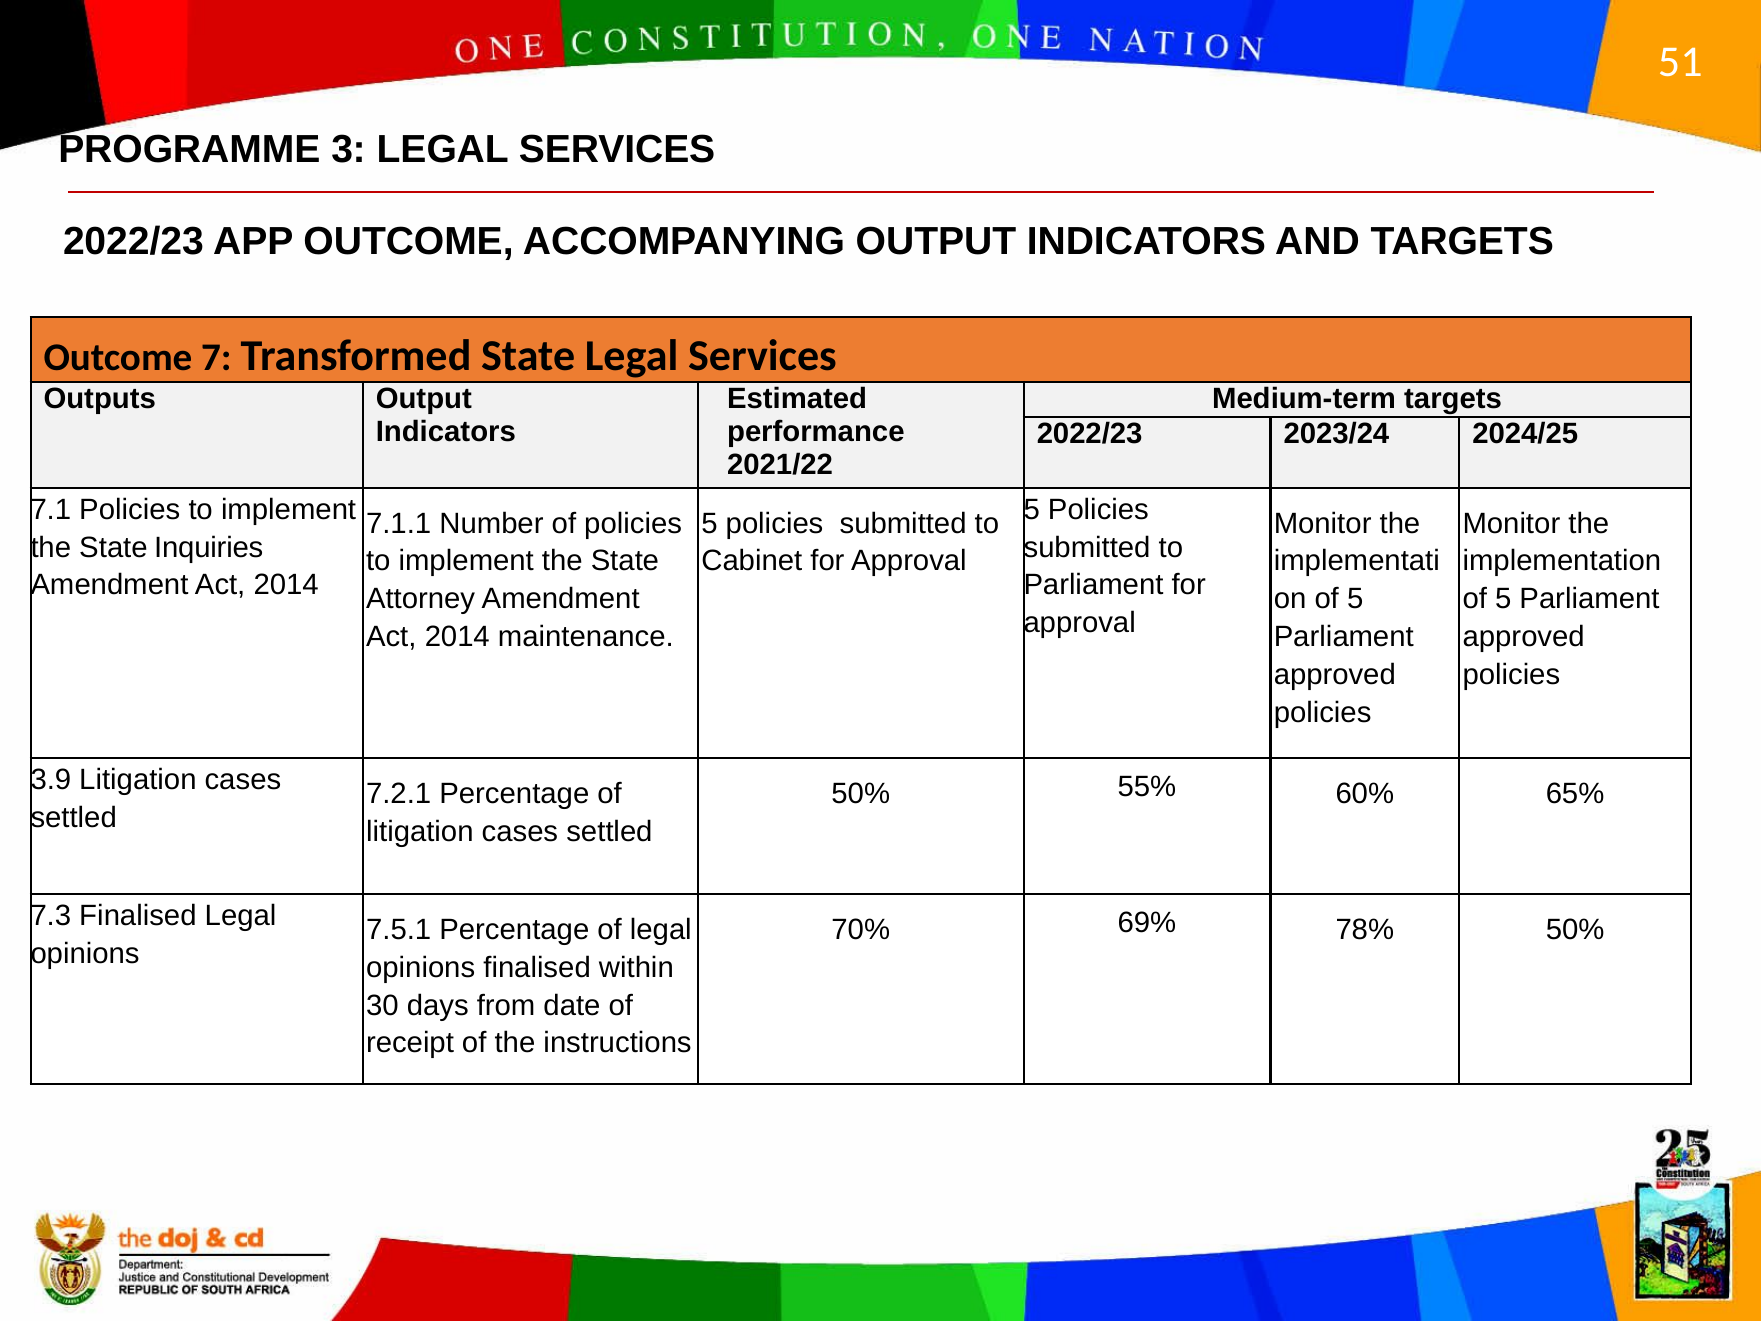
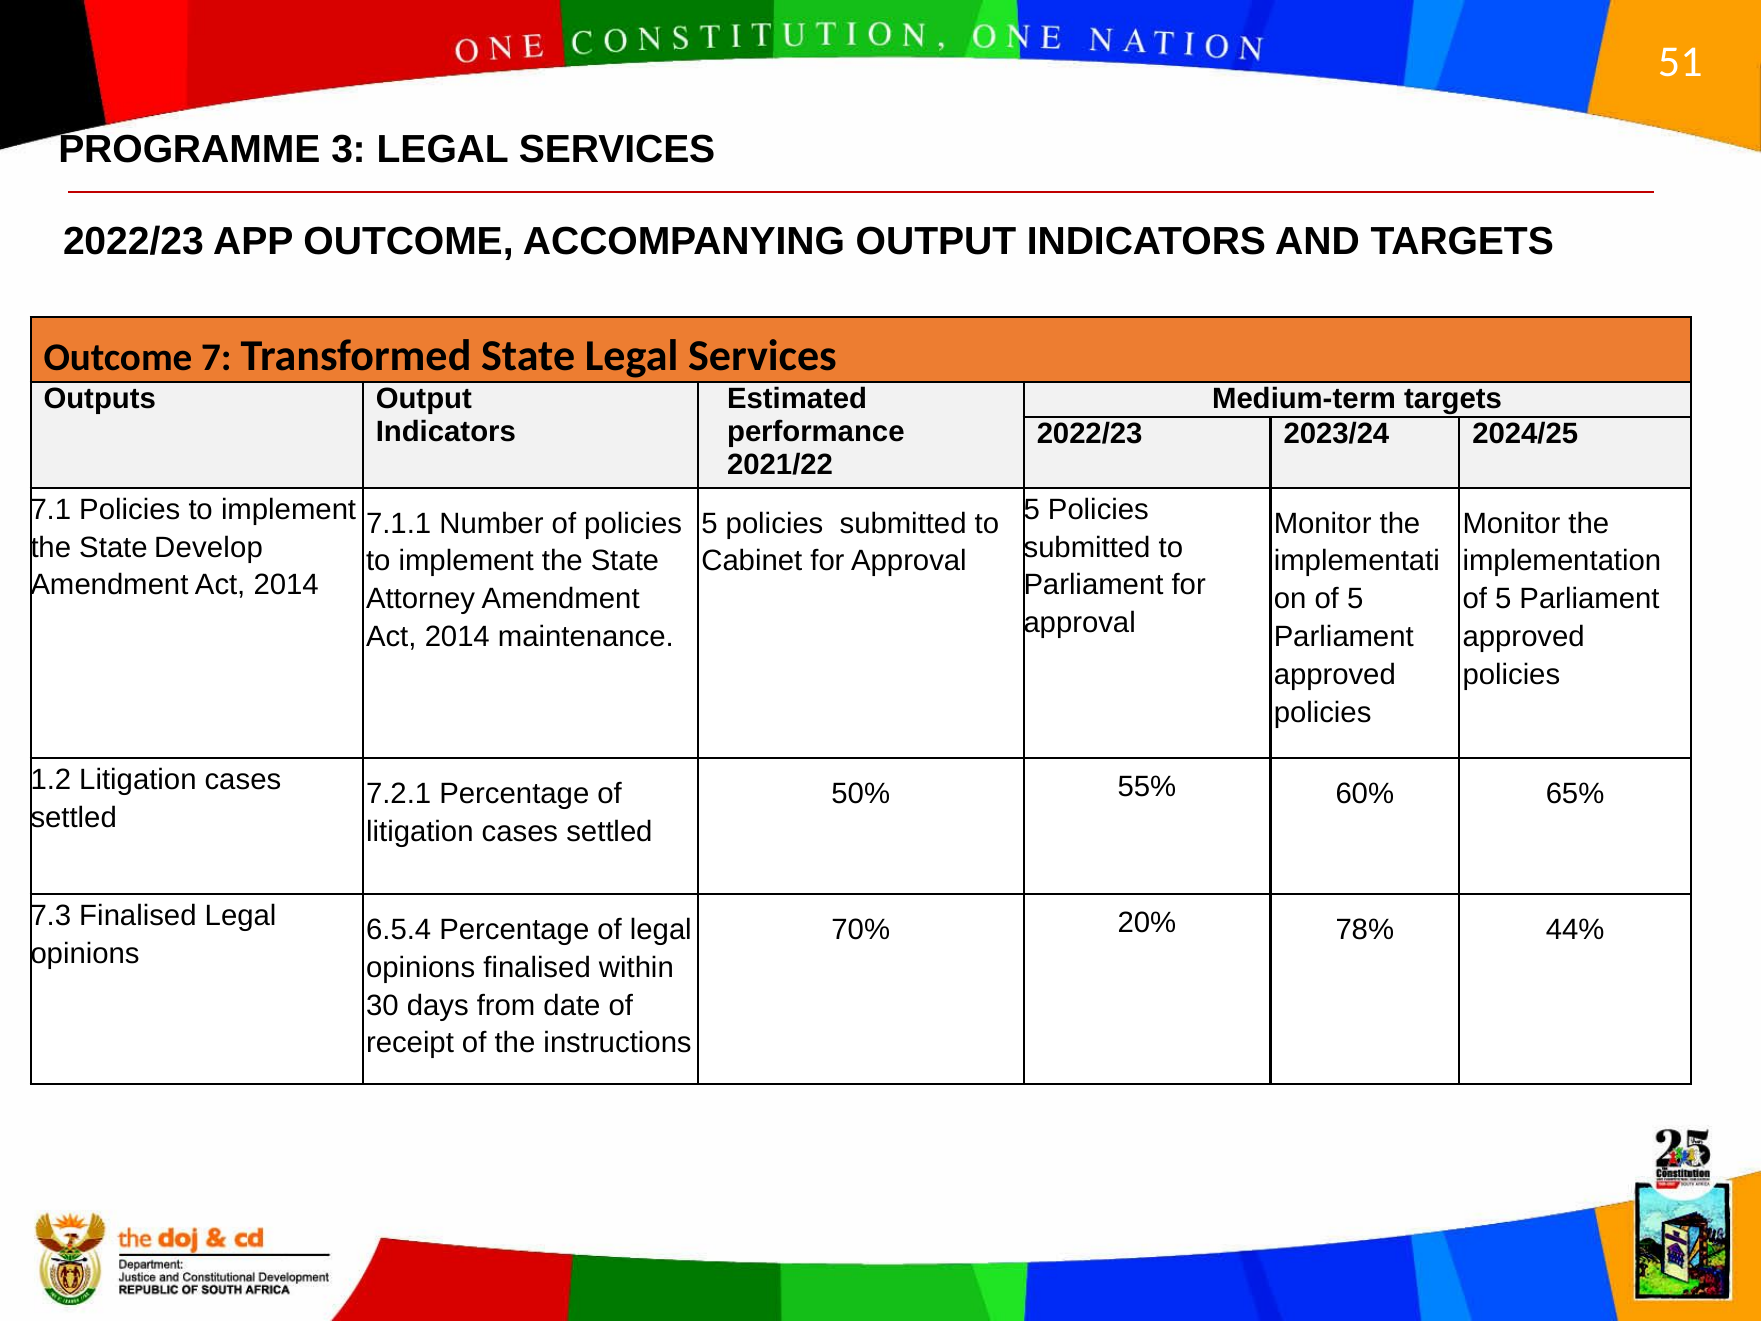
Inquiries: Inquiries -> Develop
3.9: 3.9 -> 1.2
7.5.1: 7.5.1 -> 6.5.4
69%: 69% -> 20%
78% 50%: 50% -> 44%
